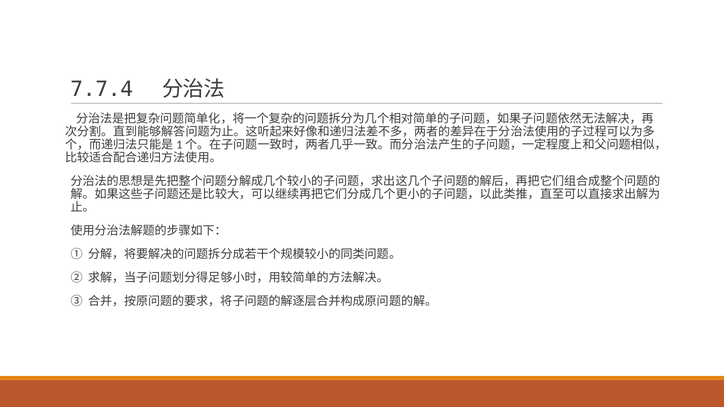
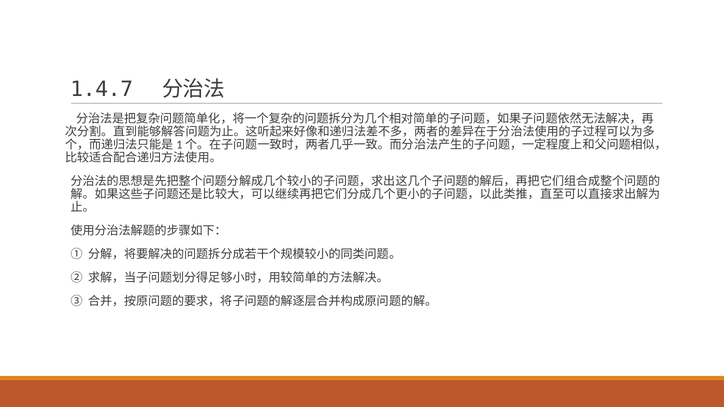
7.7.4: 7.7.4 -> 1.4.7
